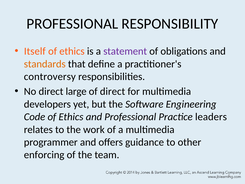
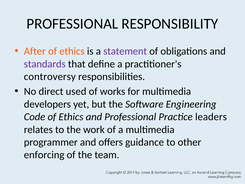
Itself: Itself -> After
standards colour: orange -> purple
large: large -> used
of direct: direct -> works
